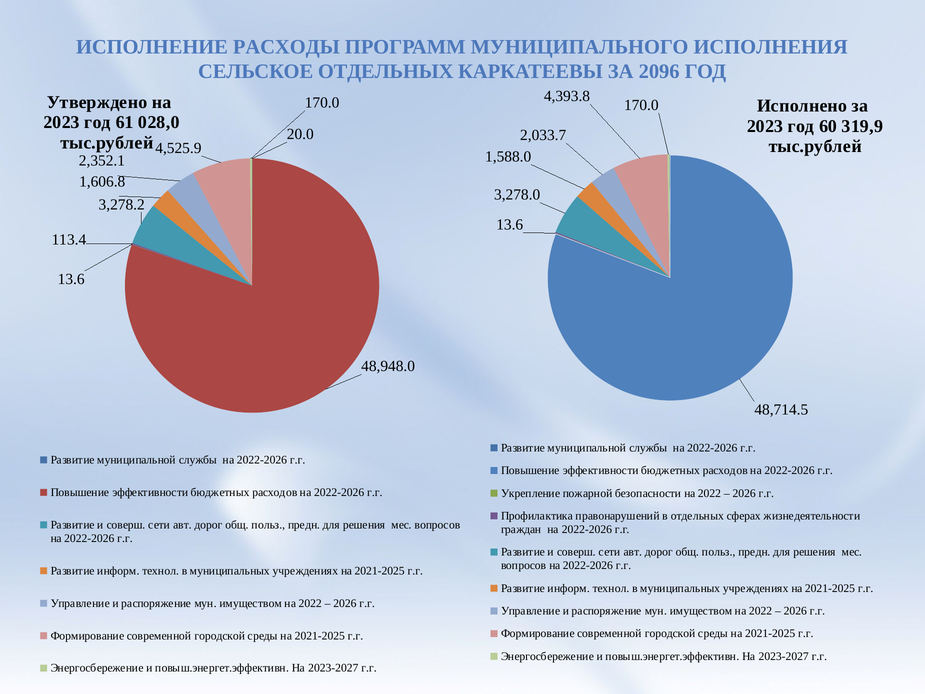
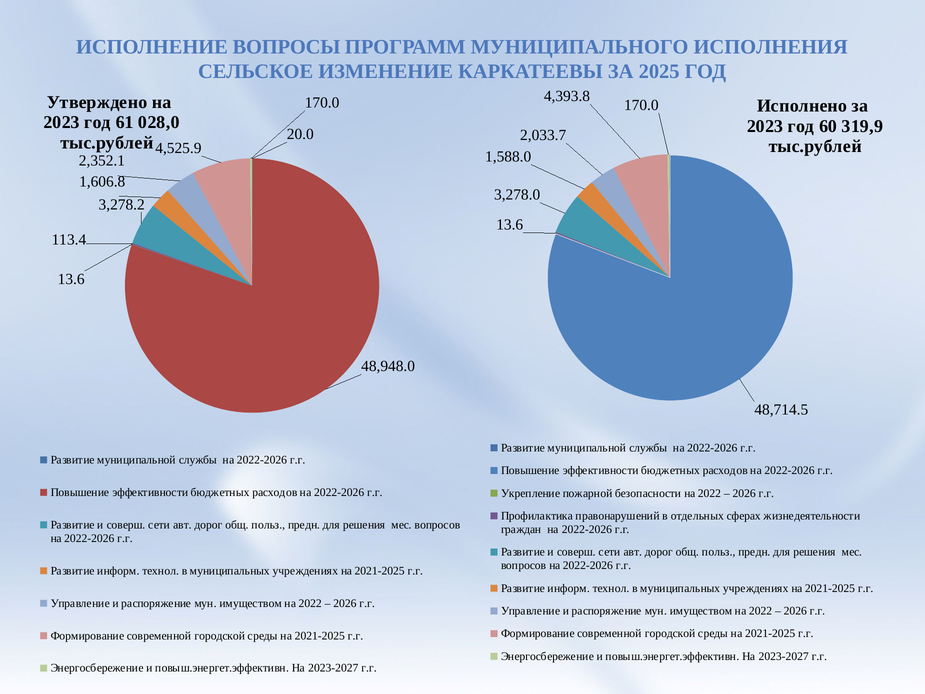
РАСХОДЫ: РАСХОДЫ -> ВОПРОСЫ
СЕЛЬСКОЕ ОТДЕЛЬНЫХ: ОТДЕЛЬНЫХ -> ИЗМЕНЕНИЕ
2096: 2096 -> 2025
